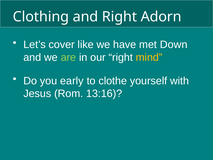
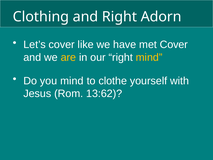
met Down: Down -> Cover
are colour: light green -> yellow
you early: early -> mind
13:16: 13:16 -> 13:62
